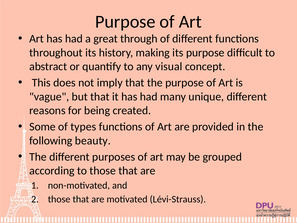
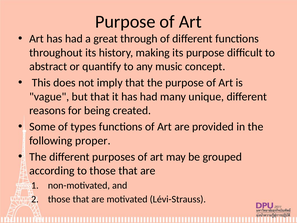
visual: visual -> music
beauty: beauty -> proper
